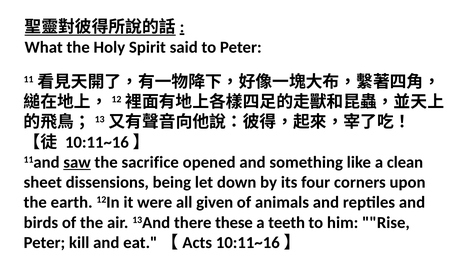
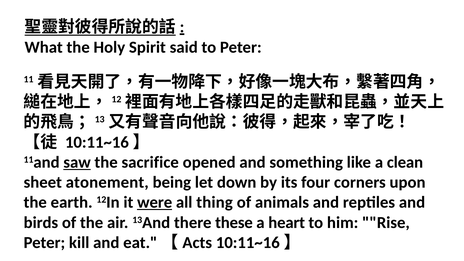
dissensions: dissensions -> atonement
were underline: none -> present
given: given -> thing
teeth: teeth -> heart
